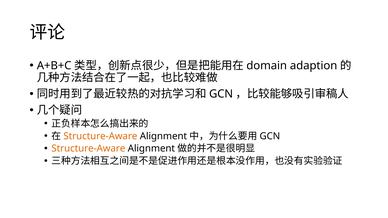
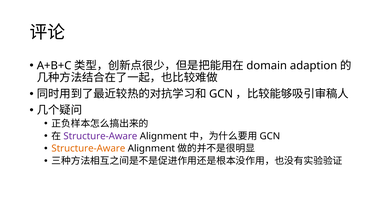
Structure-Aware at (100, 136) colour: orange -> purple
